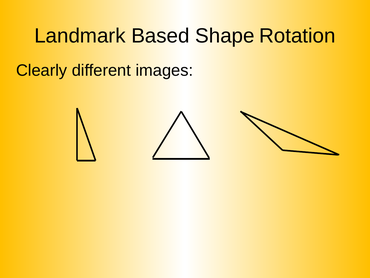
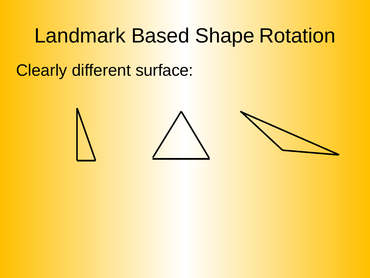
images: images -> surface
